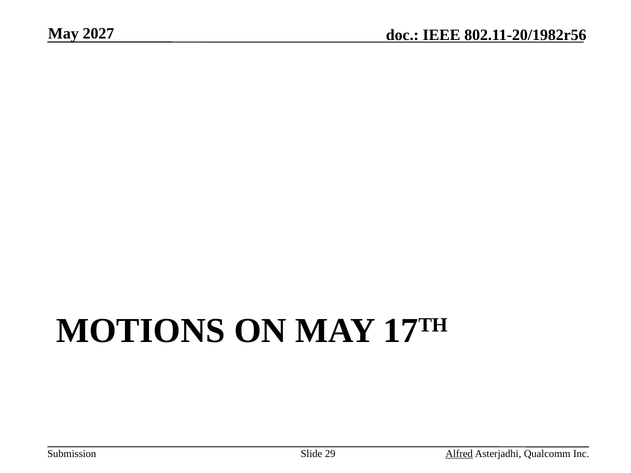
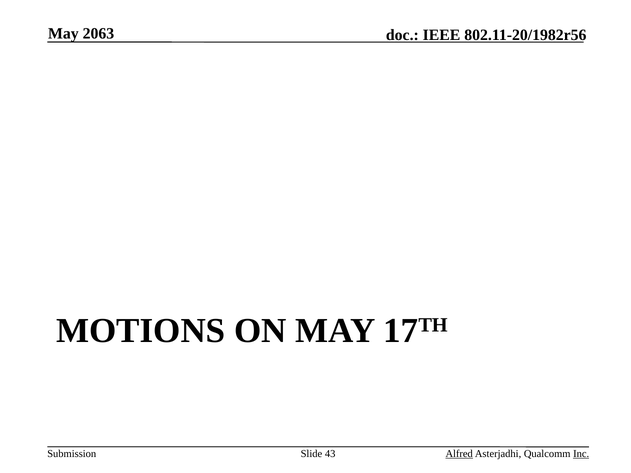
2027: 2027 -> 2063
29: 29 -> 43
Inc underline: none -> present
